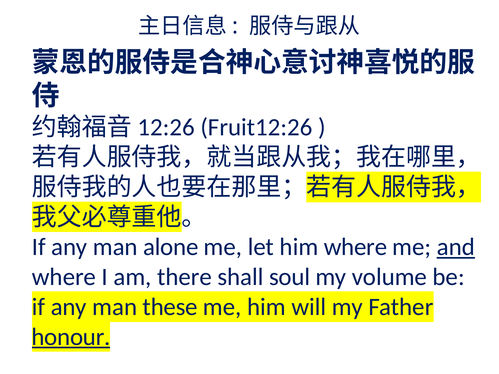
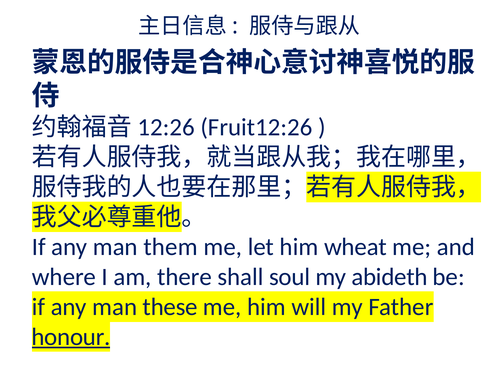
alone: alone -> them
him where: where -> wheat
and underline: present -> none
volume: volume -> abideth
